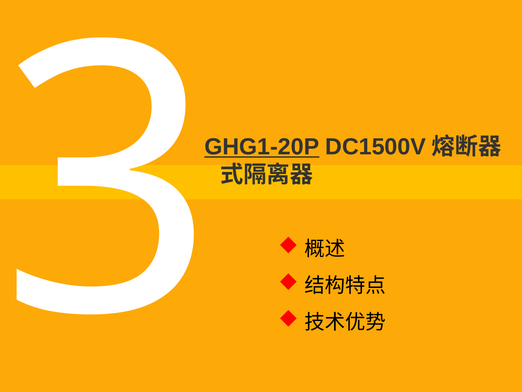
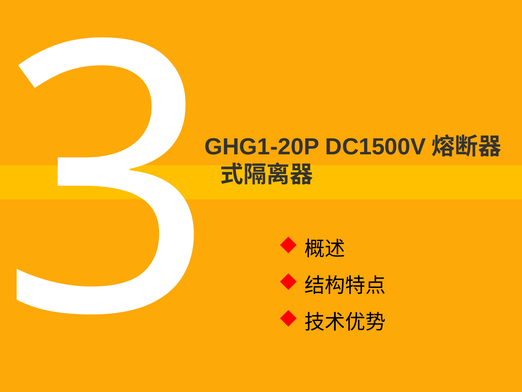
GHG1-20P underline: present -> none
